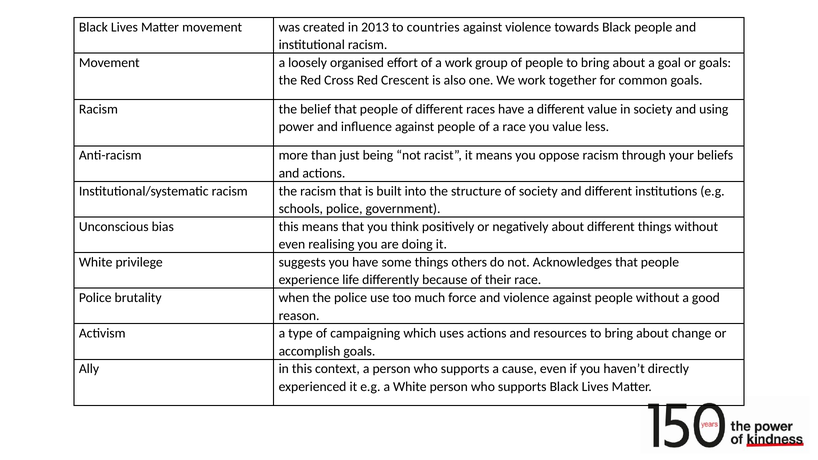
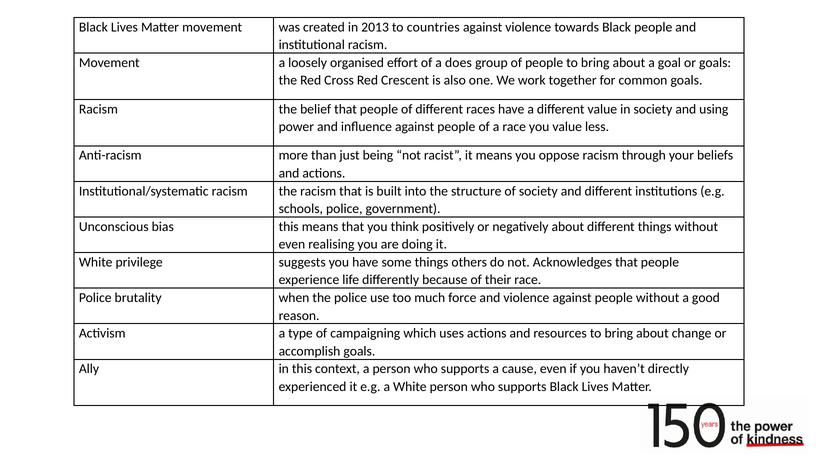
a work: work -> does
